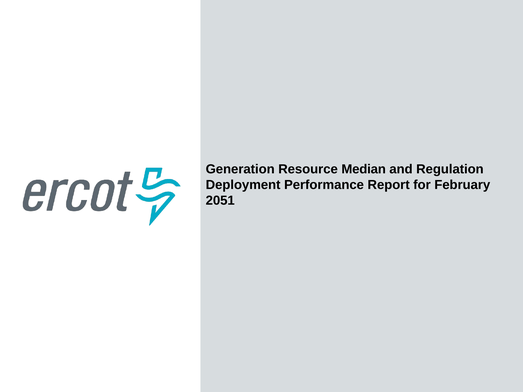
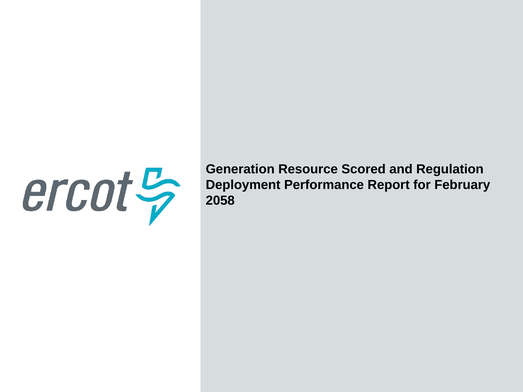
Median: Median -> Scored
2051: 2051 -> 2058
